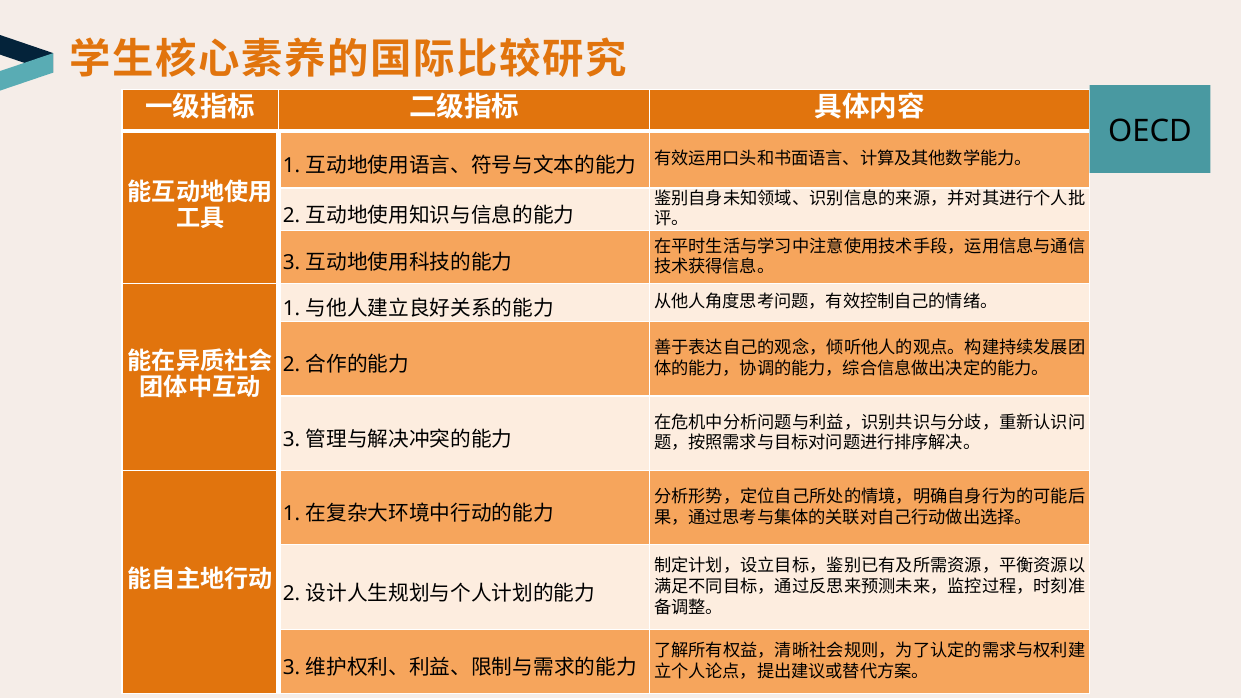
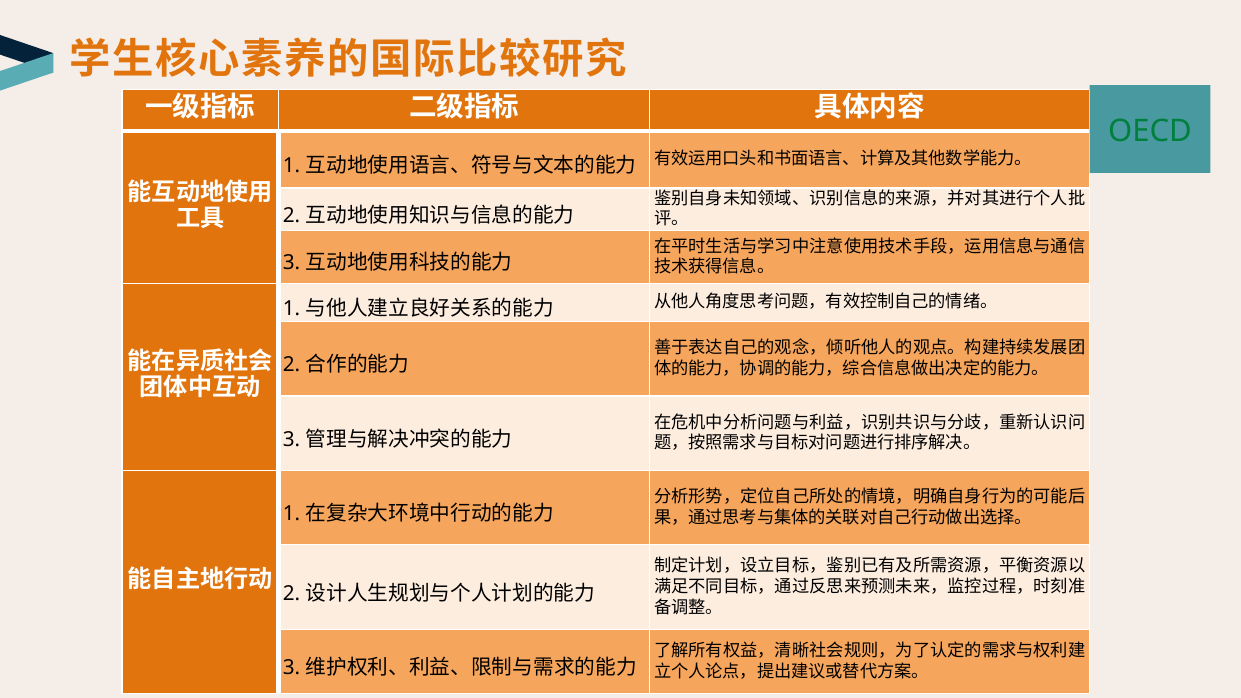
OECD colour: black -> green
